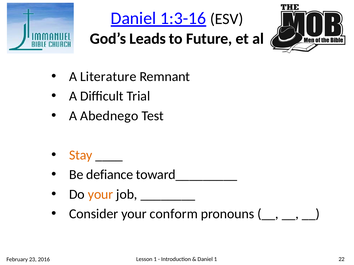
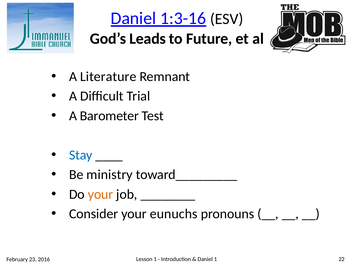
Abednego: Abednego -> Barometer
Stay colour: orange -> blue
defiance: defiance -> ministry
conform: conform -> eunuchs
